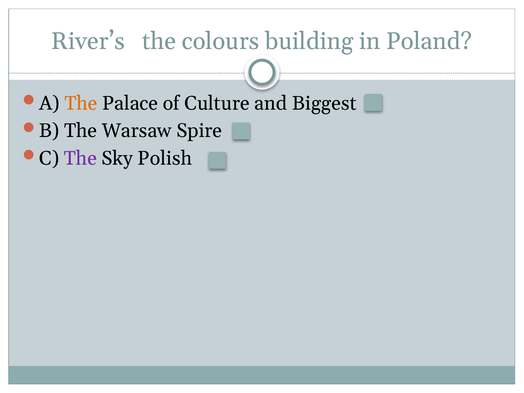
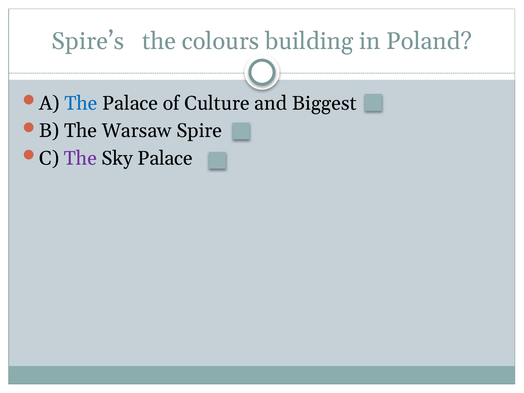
River’s: River’s -> Spire’s
The at (81, 103) colour: orange -> blue
Sky Polish: Polish -> Palace
